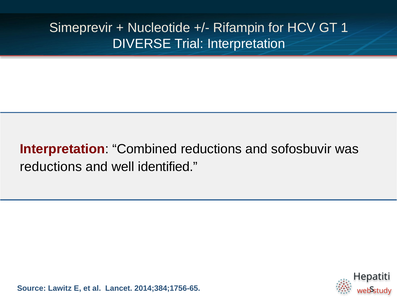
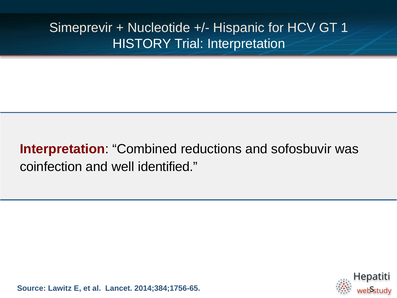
Rifampin: Rifampin -> Hispanic
DIVERSE: DIVERSE -> HISTORY
reductions at (51, 167): reductions -> coinfection
